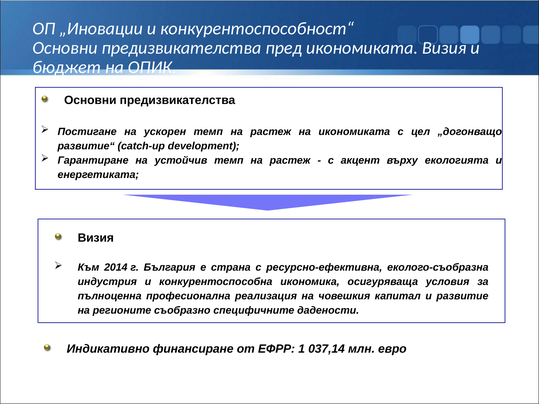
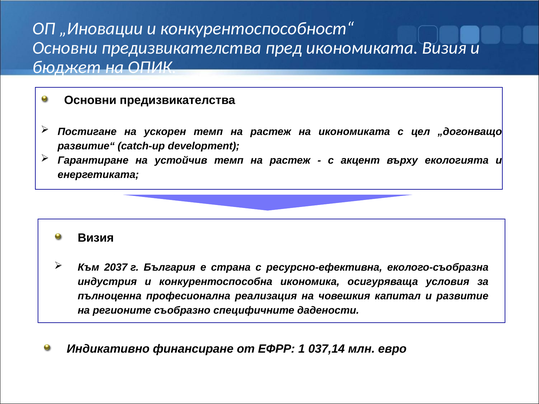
2014: 2014 -> 2037
